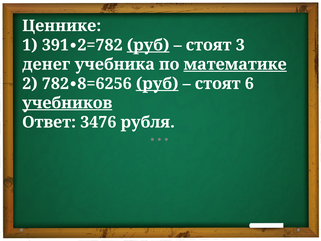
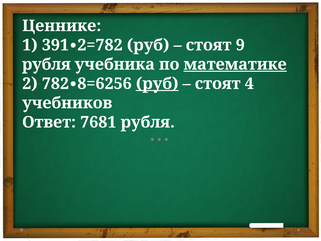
руб at (148, 45) underline: present -> none
3: 3 -> 9
денег at (46, 64): денег -> рубля
6: 6 -> 4
учебников underline: present -> none
3476: 3476 -> 7681
